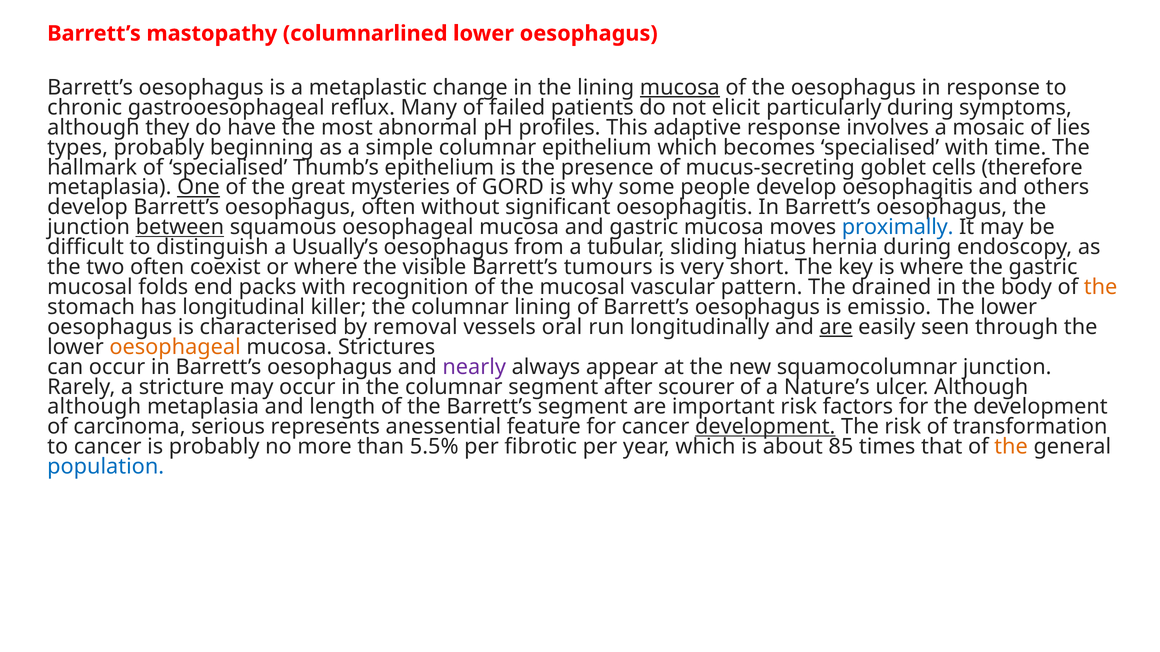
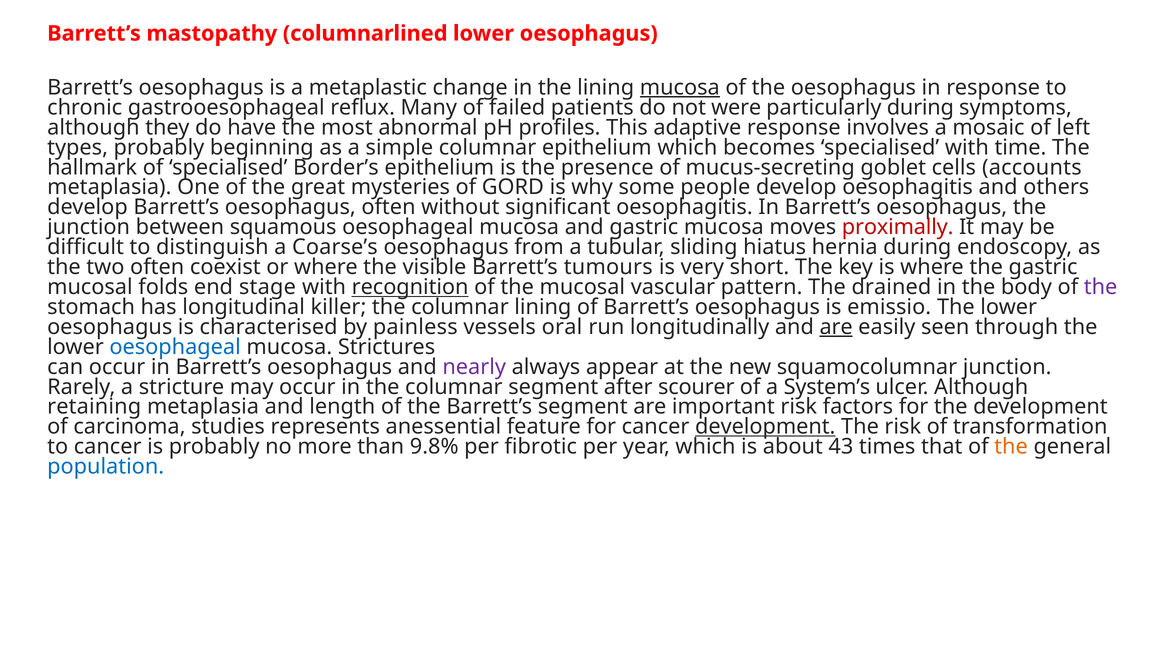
elicit: elicit -> were
lies: lies -> left
Thumb’s: Thumb’s -> Border’s
therefore: therefore -> accounts
One underline: present -> none
between underline: present -> none
proximally colour: blue -> red
Usually’s: Usually’s -> Coarse’s
packs: packs -> stage
recognition underline: none -> present
the at (1101, 287) colour: orange -> purple
removal: removal -> painless
oesophageal at (175, 347) colour: orange -> blue
Nature’s: Nature’s -> System’s
although at (94, 407): although -> retaining
serious: serious -> studies
5.5%: 5.5% -> 9.8%
85: 85 -> 43
